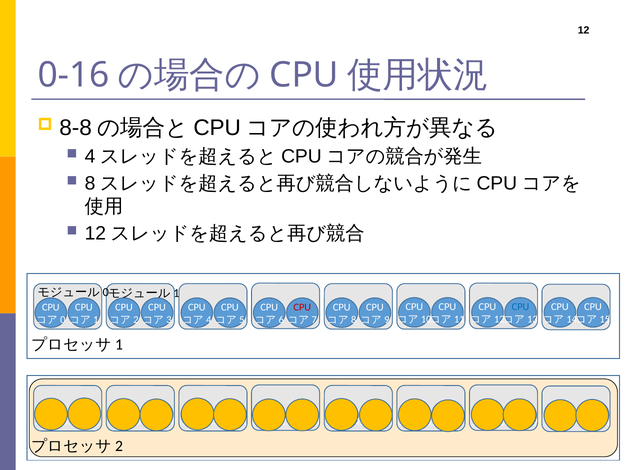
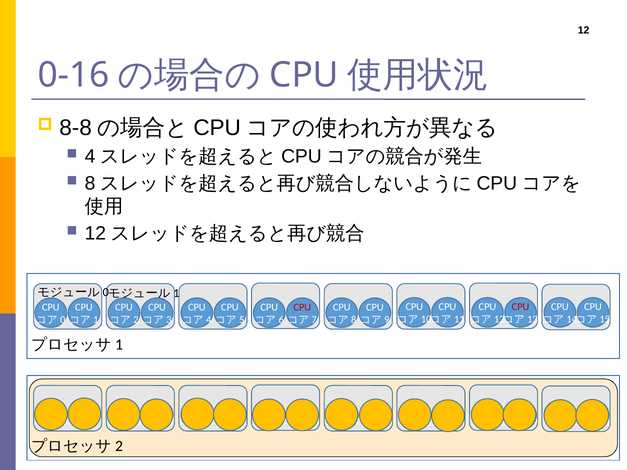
CPU at (521, 307) colour: blue -> red
